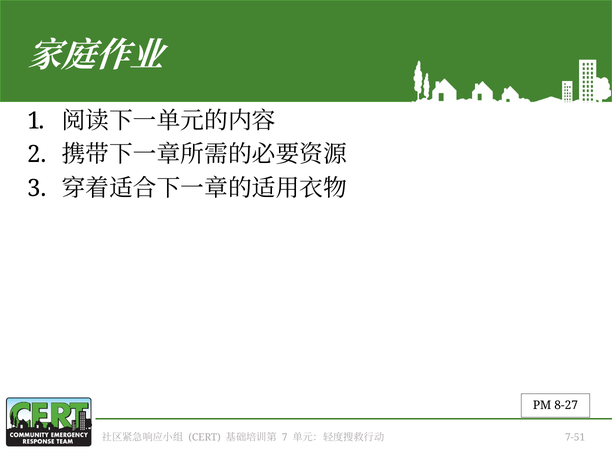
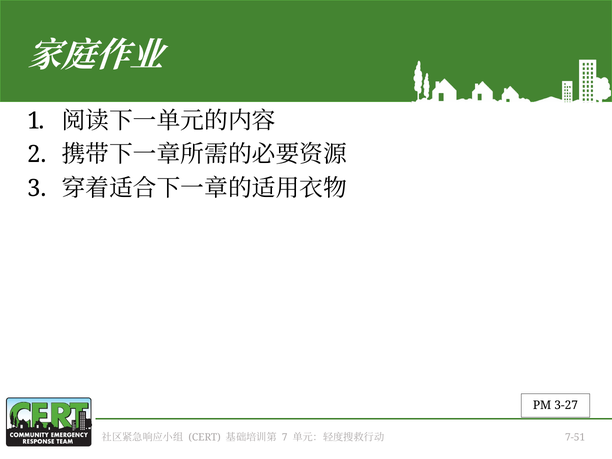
8-27: 8-27 -> 3-27
